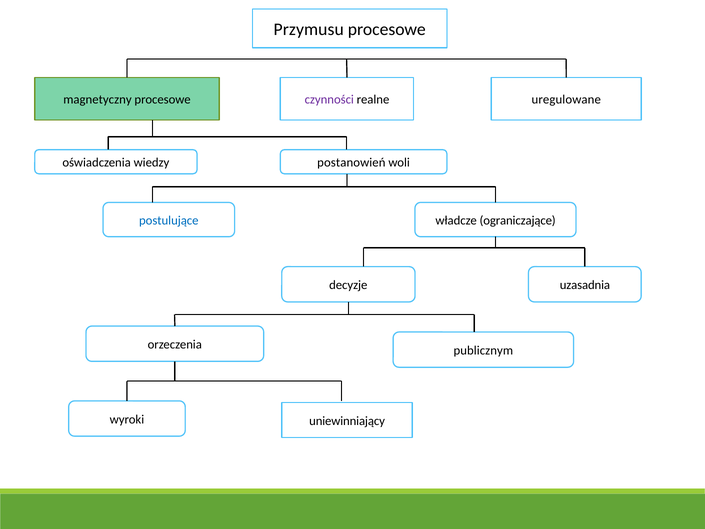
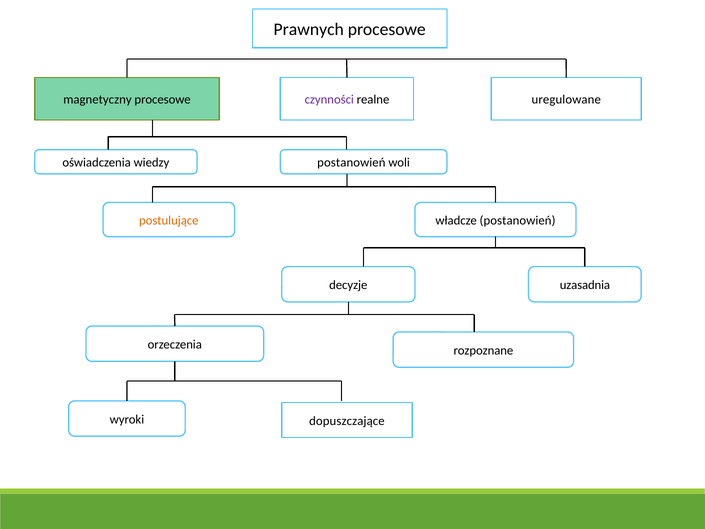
Przymusu: Przymusu -> Prawnych
postulujące colour: blue -> orange
władcze ograniczające: ograniczające -> postanowień
publicznym: publicznym -> rozpoznane
uniewinniający: uniewinniający -> dopuszczające
